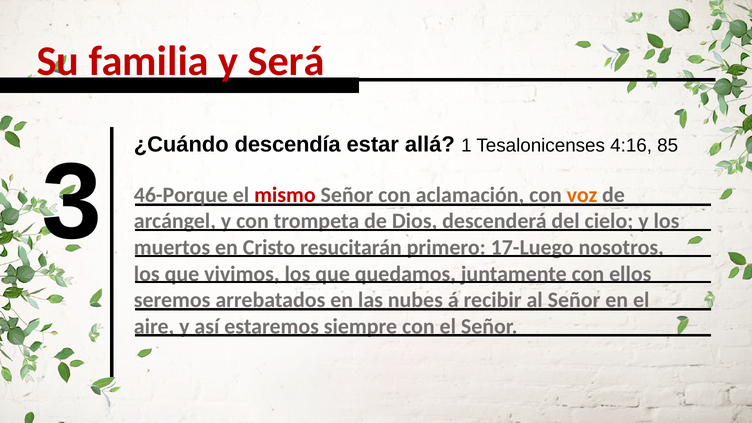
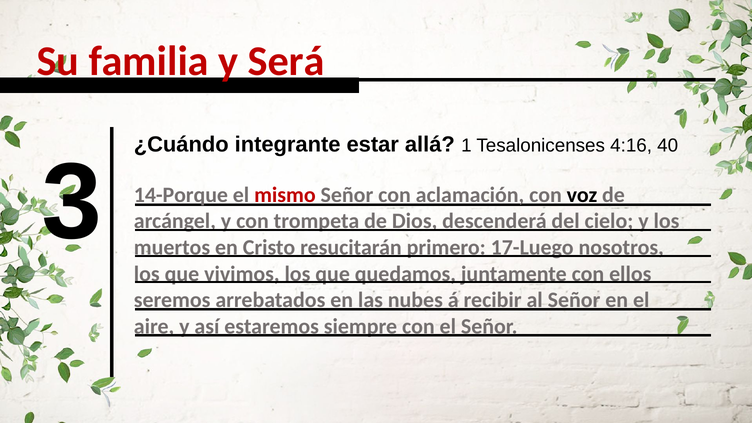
descendía: descendía -> integrante
85: 85 -> 40
46-Porque: 46-Porque -> 14-Porque
voz colour: orange -> black
